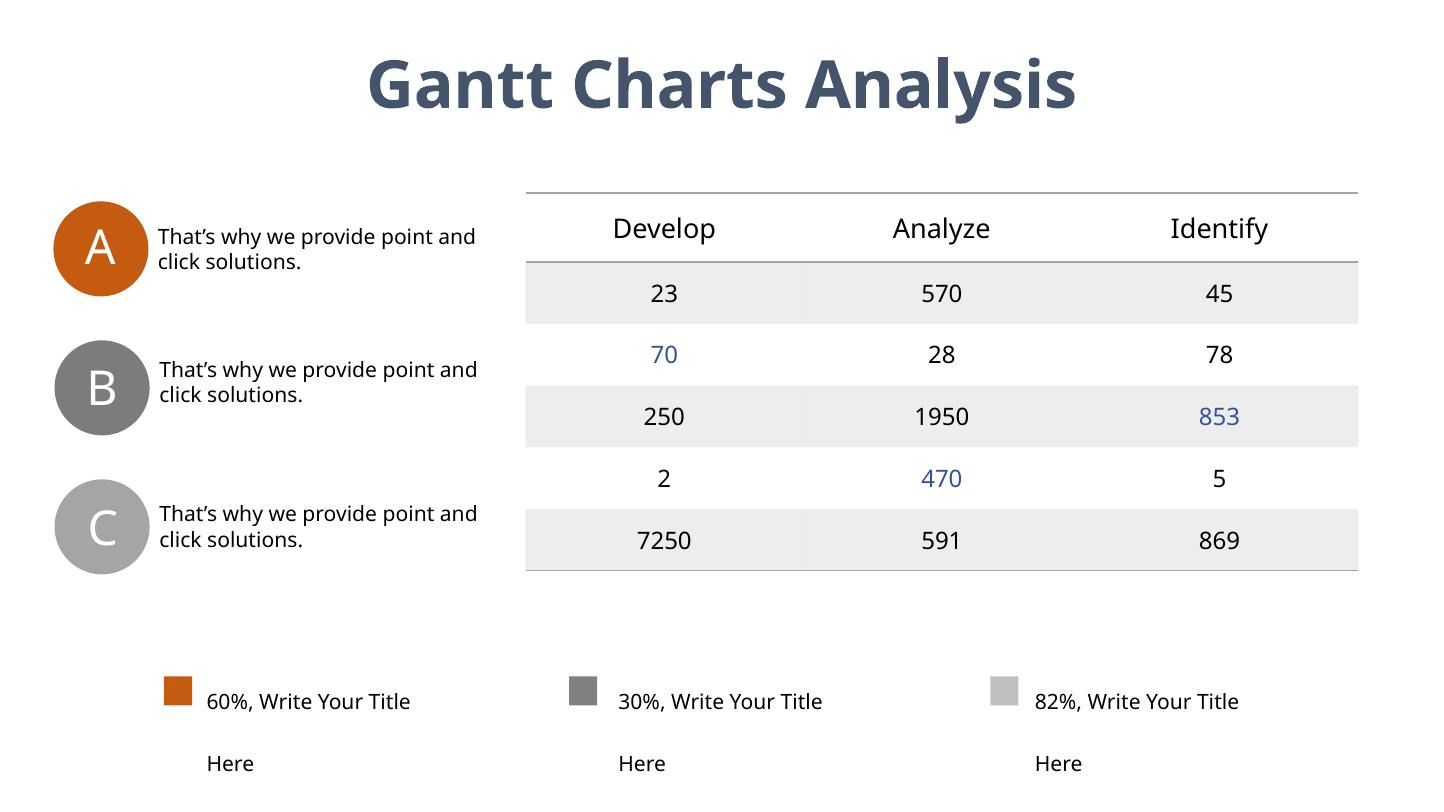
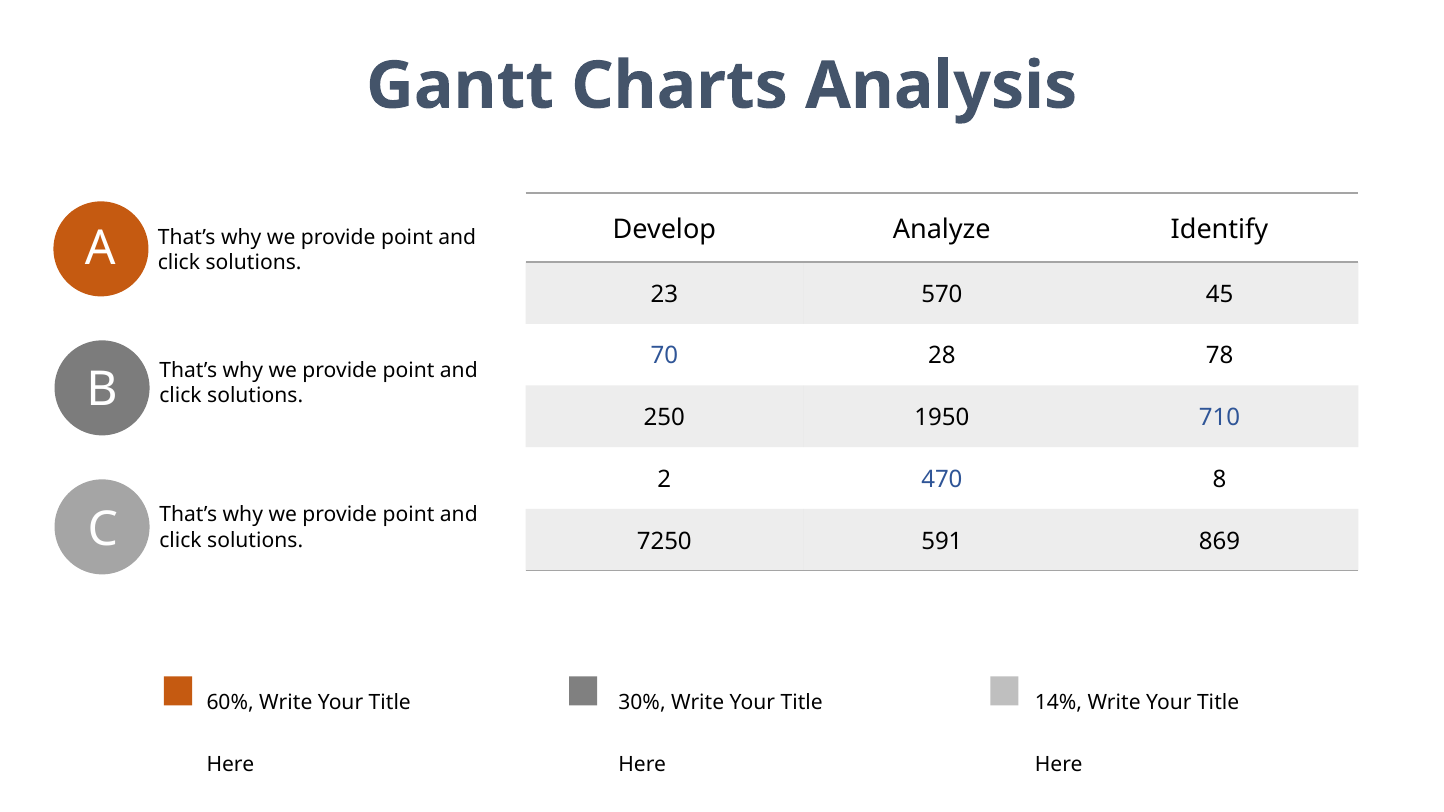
853: 853 -> 710
5: 5 -> 8
82%: 82% -> 14%
